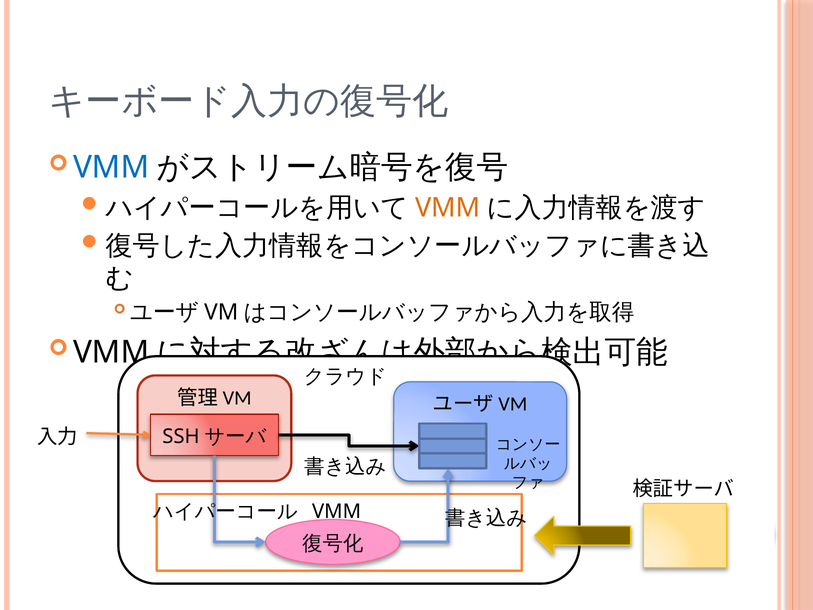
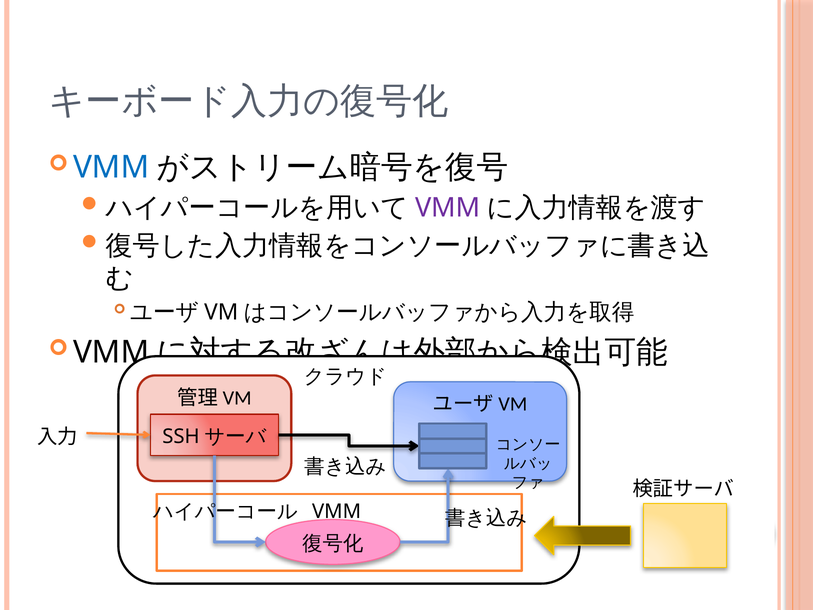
VMM at (448, 208) colour: orange -> purple
